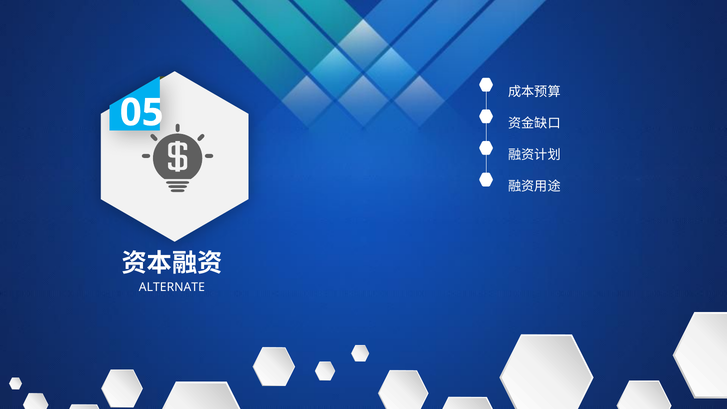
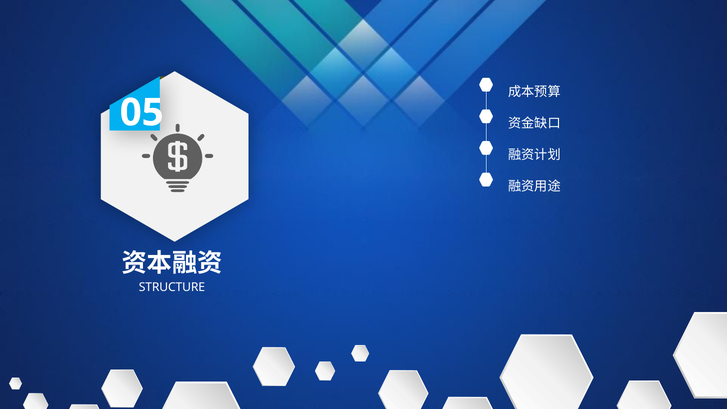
ALTERNATE: ALTERNATE -> STRUCTURE
